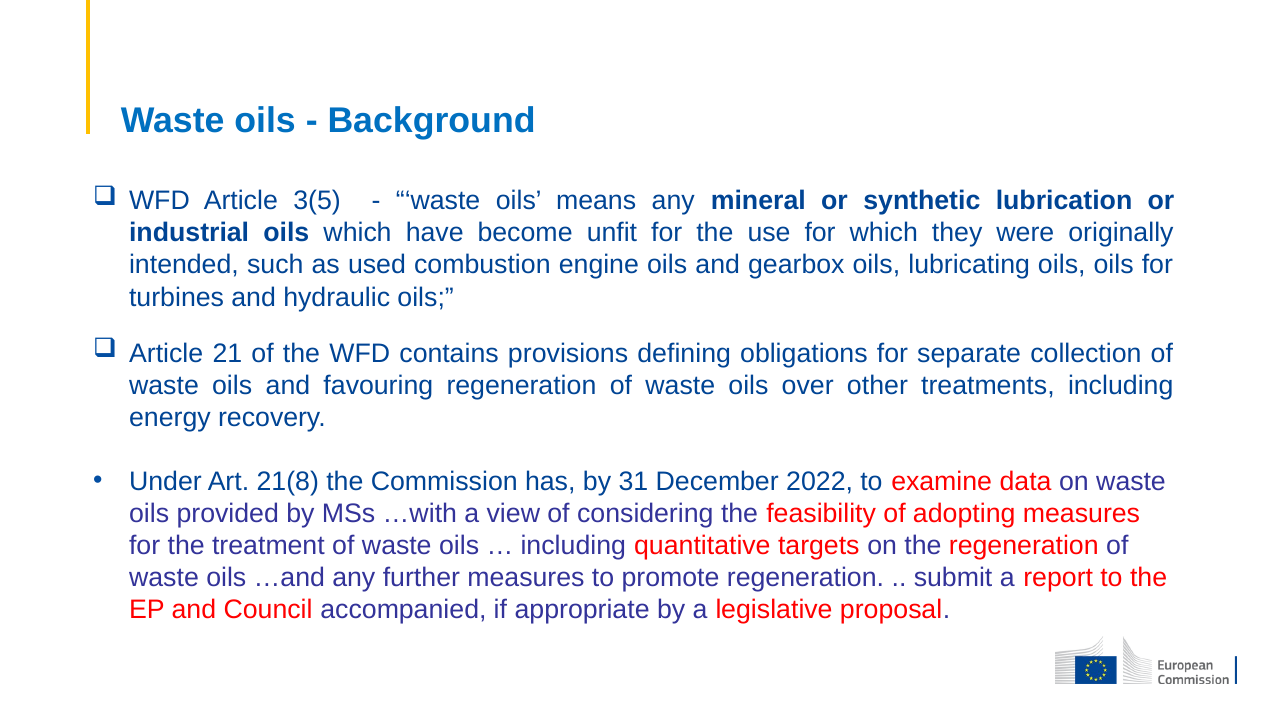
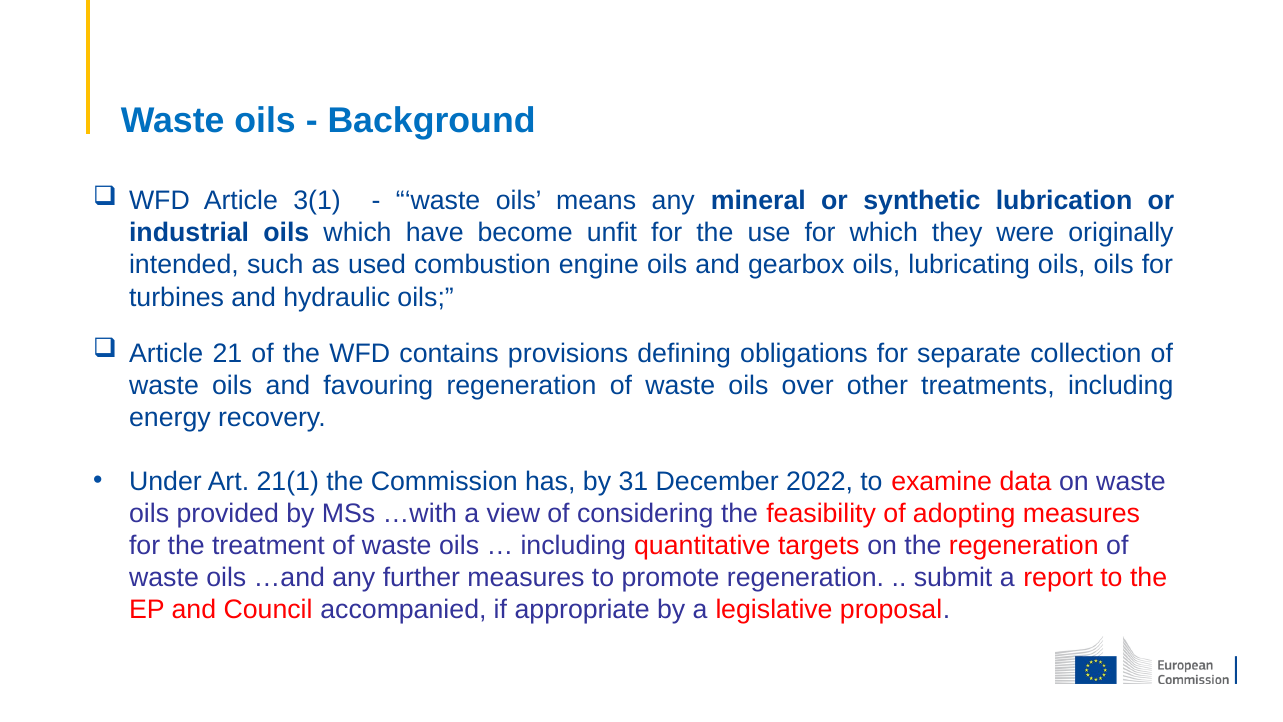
3(5: 3(5 -> 3(1
21(8: 21(8 -> 21(1
